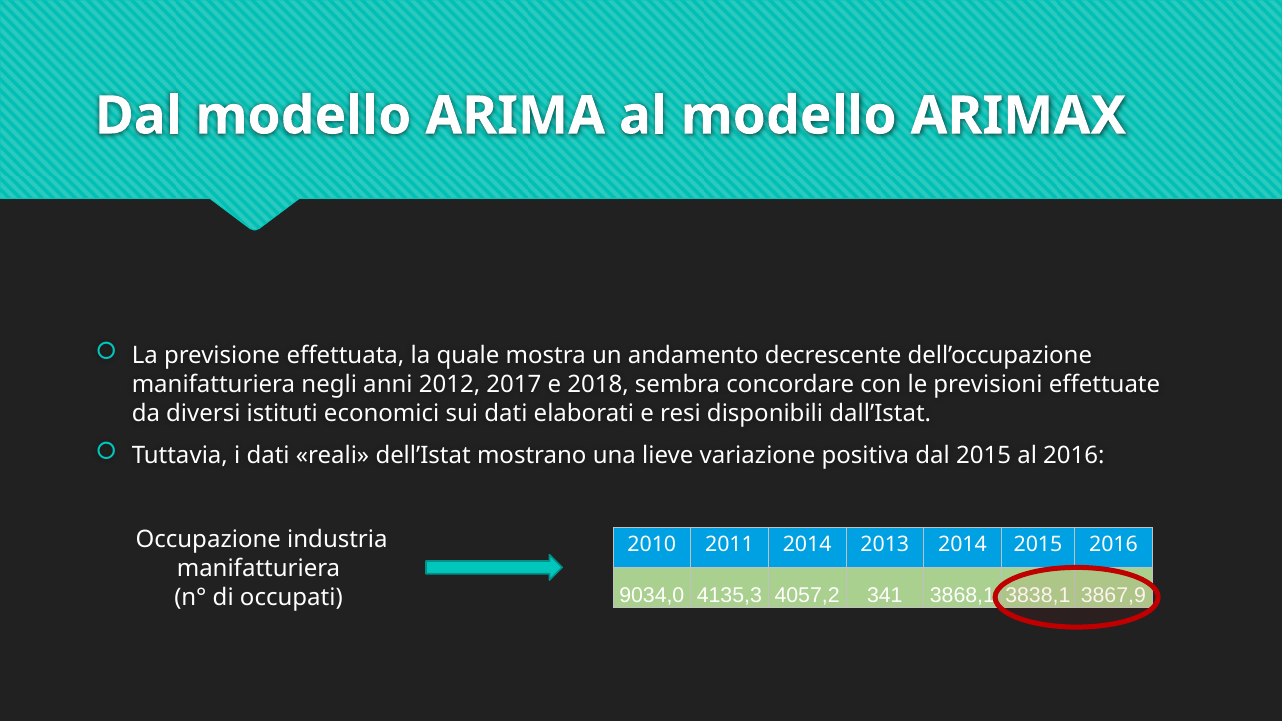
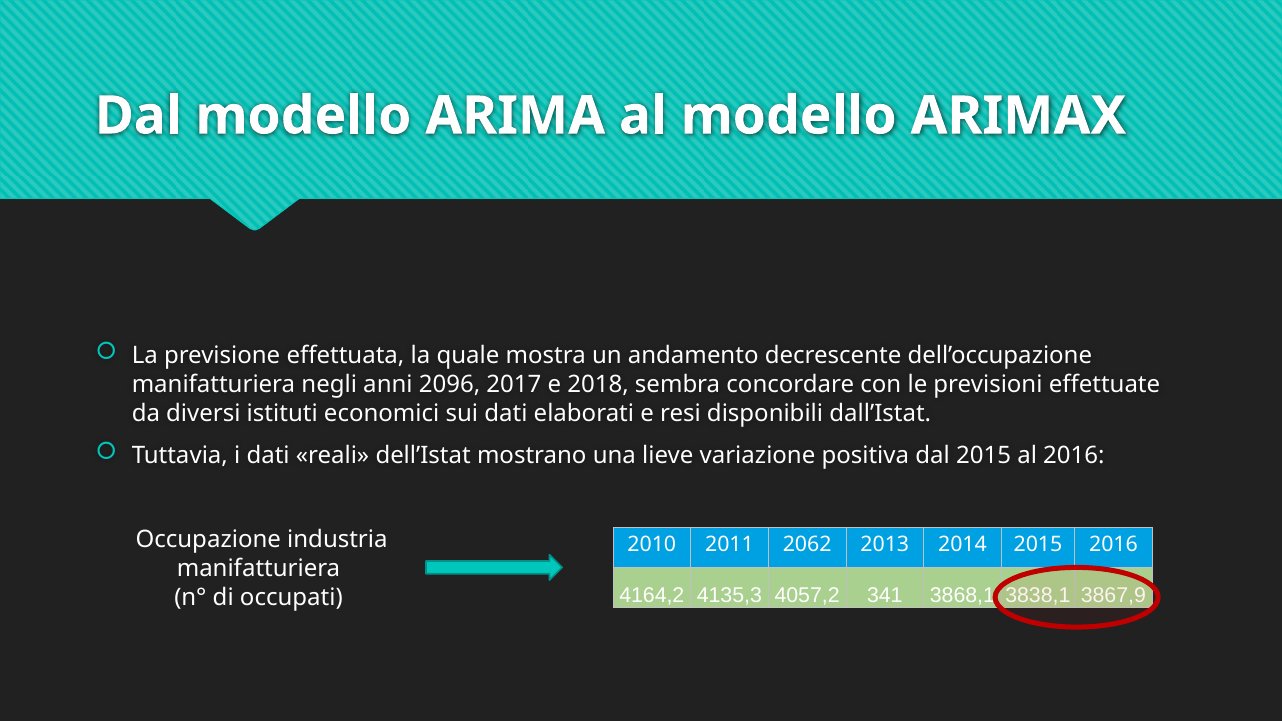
2012: 2012 -> 2096
2011 2014: 2014 -> 2062
9034,0: 9034,0 -> 4164,2
